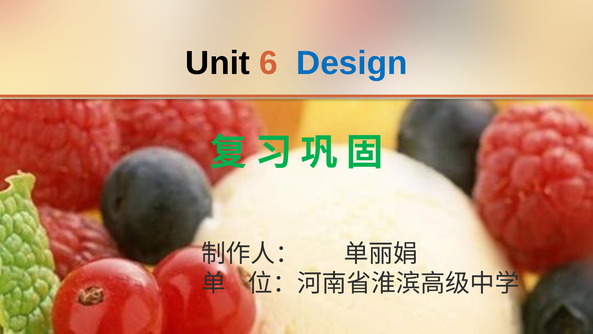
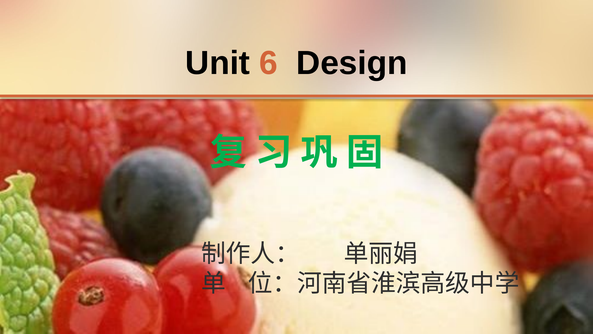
Design colour: blue -> black
